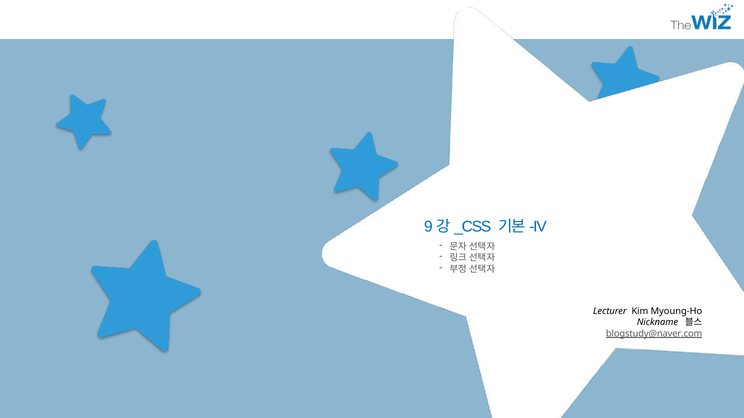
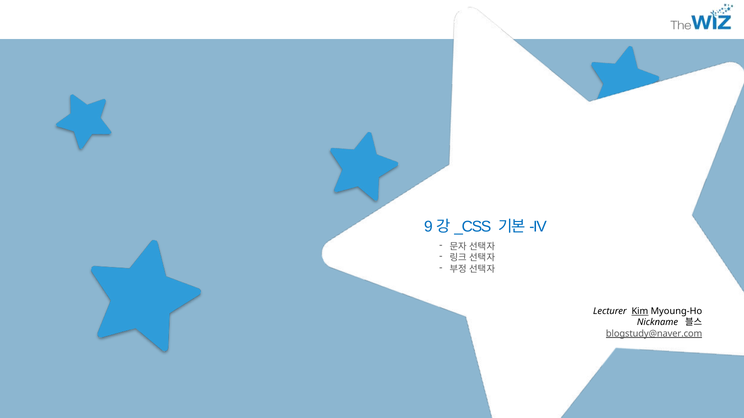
Kim underline: none -> present
